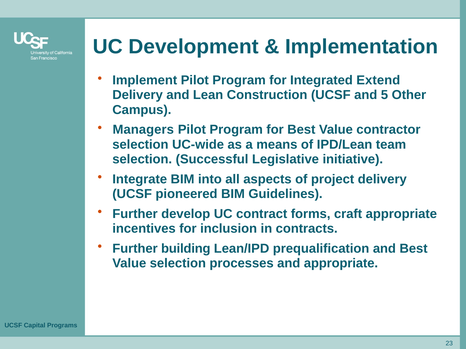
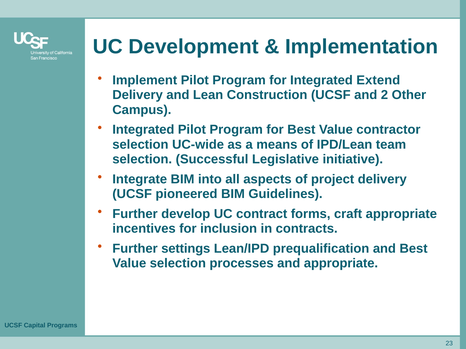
5: 5 -> 2
Managers at (143, 130): Managers -> Integrated
building: building -> settings
